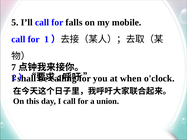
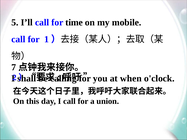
falls: falls -> time
